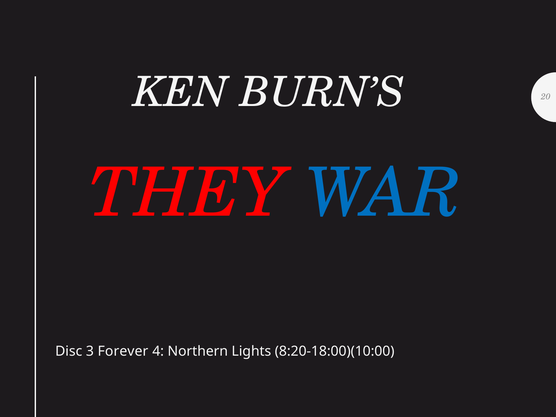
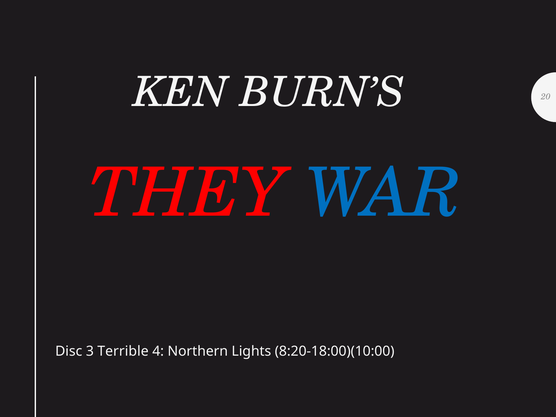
Forever: Forever -> Terrible
